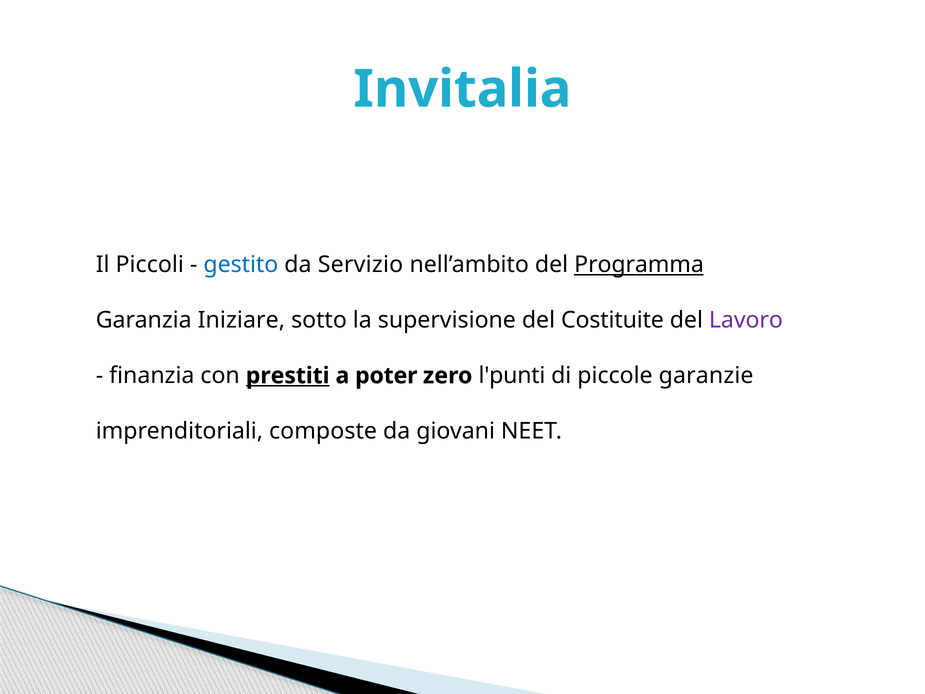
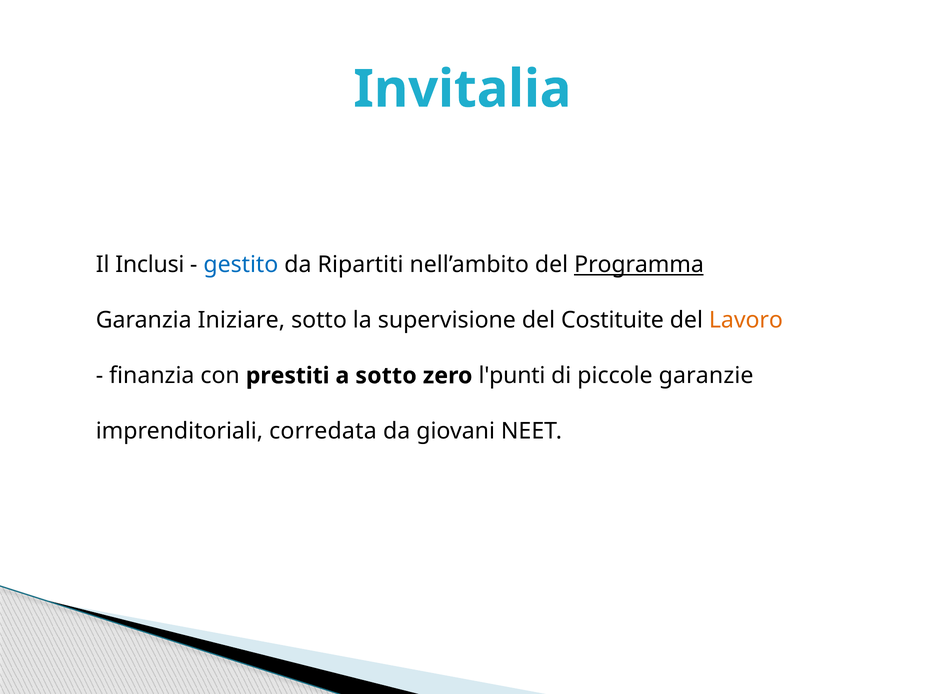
Piccoli: Piccoli -> Inclusi
Servizio: Servizio -> Ripartiti
Lavoro colour: purple -> orange
prestiti underline: present -> none
a poter: poter -> sotto
composte: composte -> corredata
